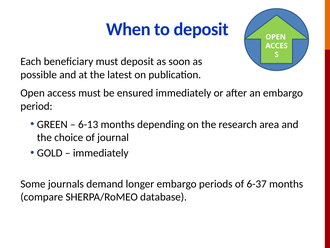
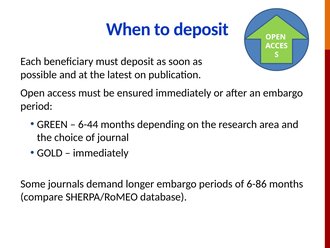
6-13: 6-13 -> 6-44
6-37: 6-37 -> 6-86
